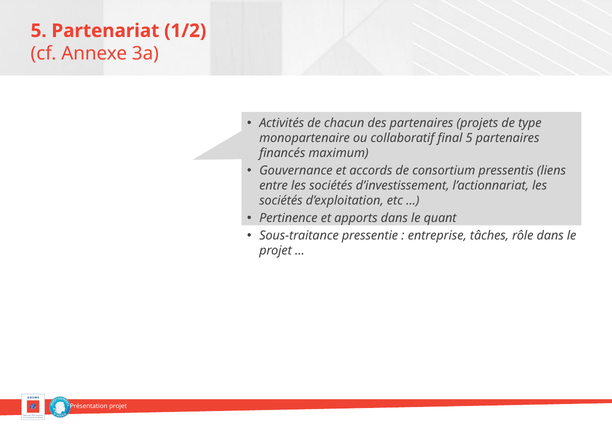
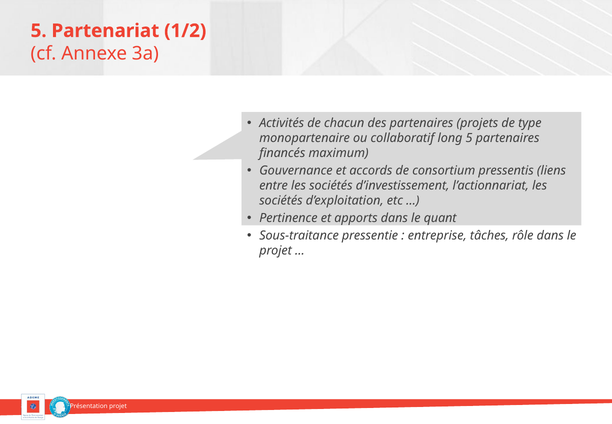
final: final -> long
